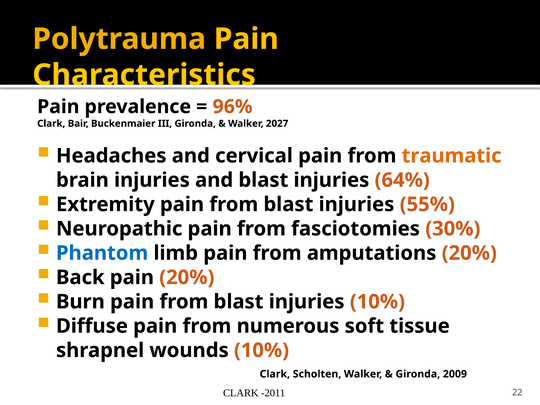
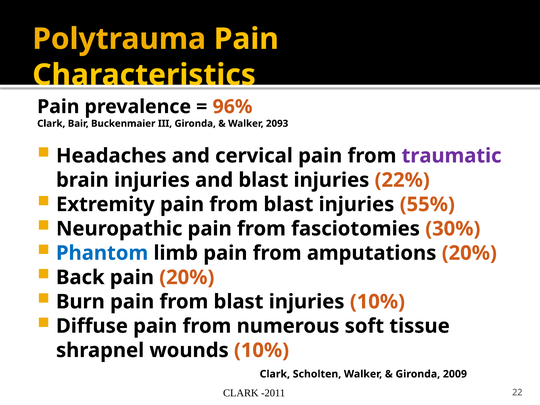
2027: 2027 -> 2093
traumatic colour: orange -> purple
64%: 64% -> 22%
